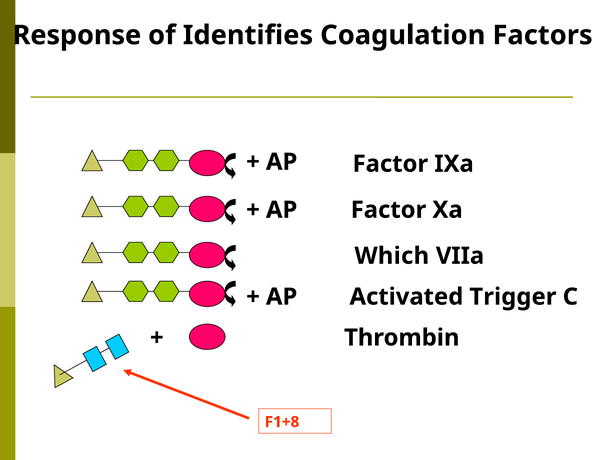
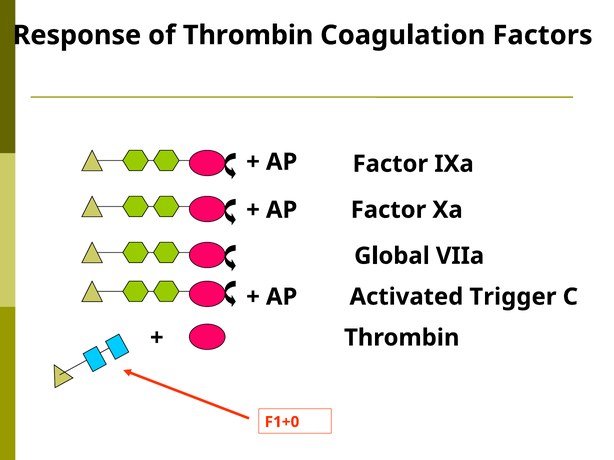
of Identifies: Identifies -> Thrombin
Which: Which -> Global
F1+8: F1+8 -> F1+0
